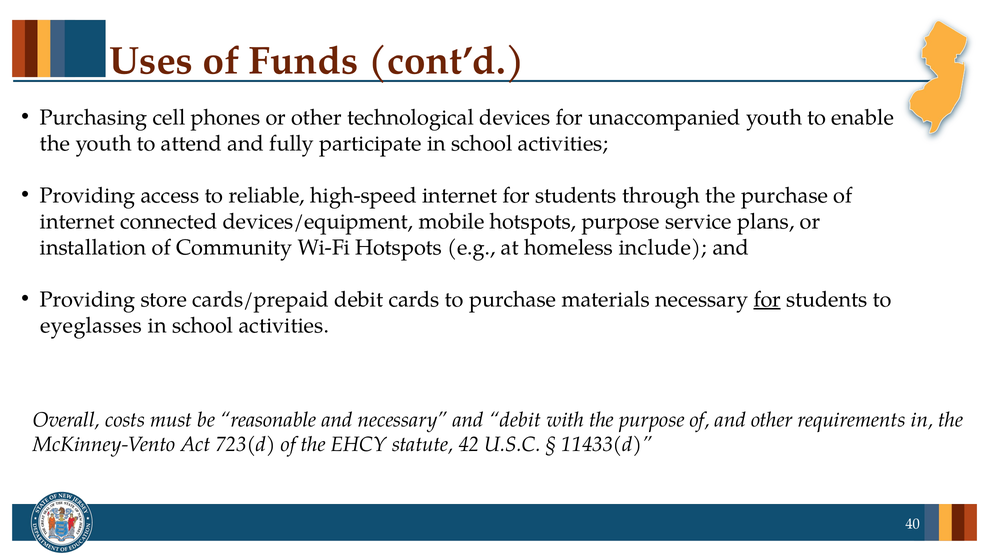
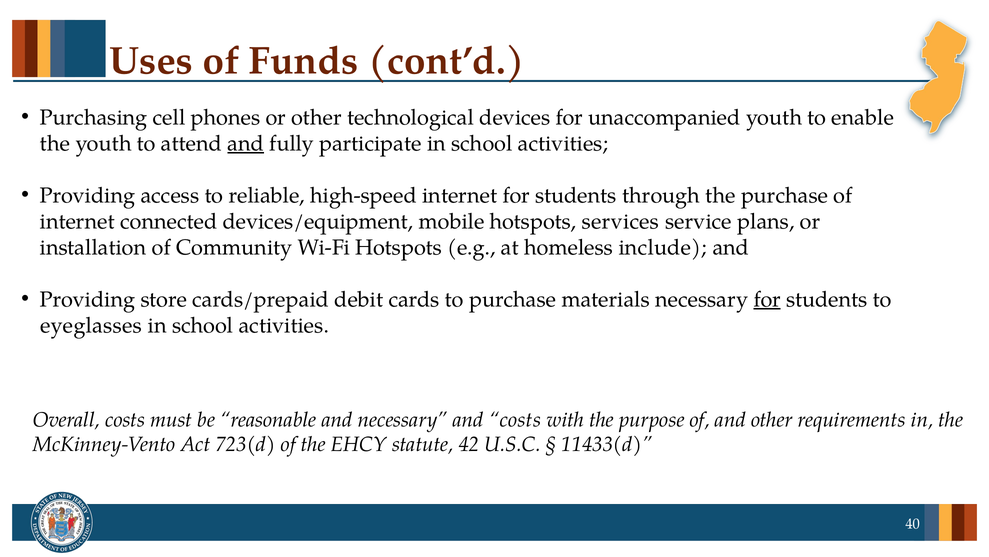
and at (246, 143) underline: none -> present
hotspots purpose: purpose -> services
and debit: debit -> costs
